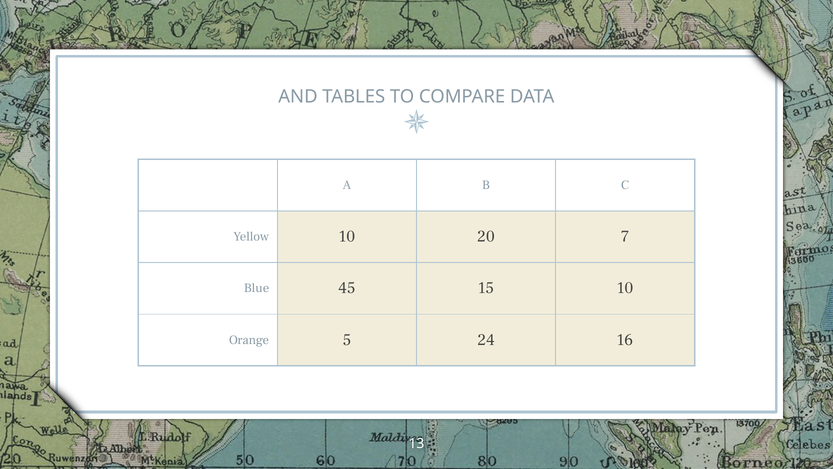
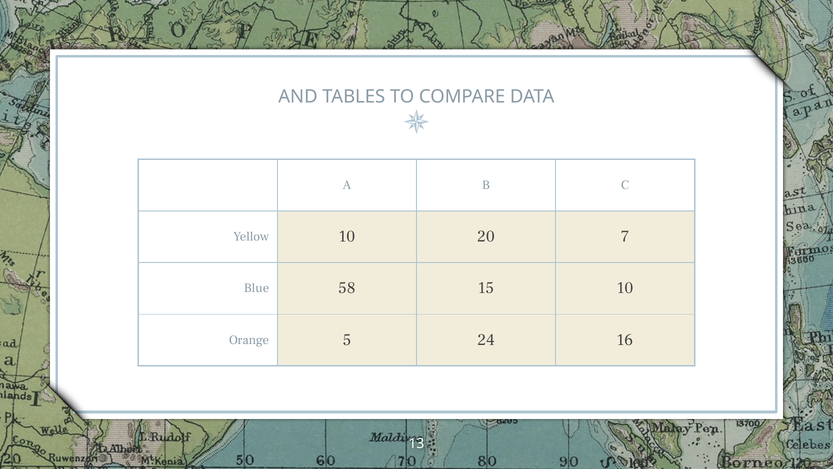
45: 45 -> 58
